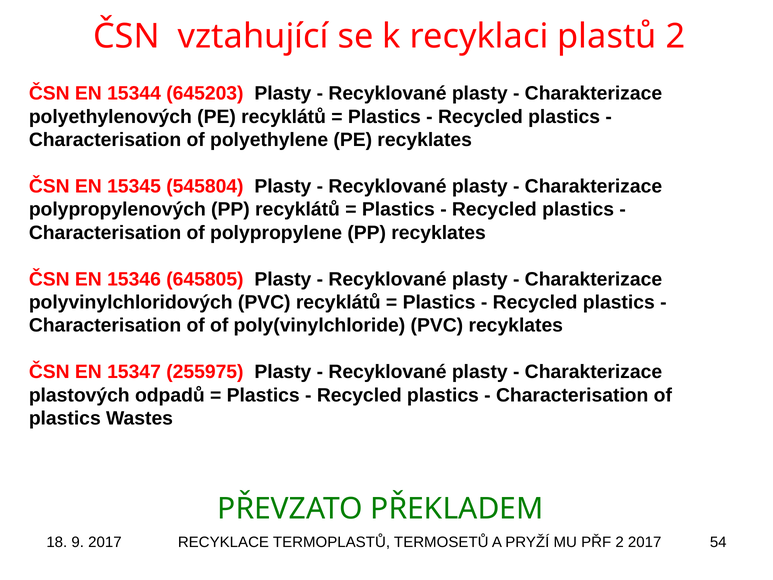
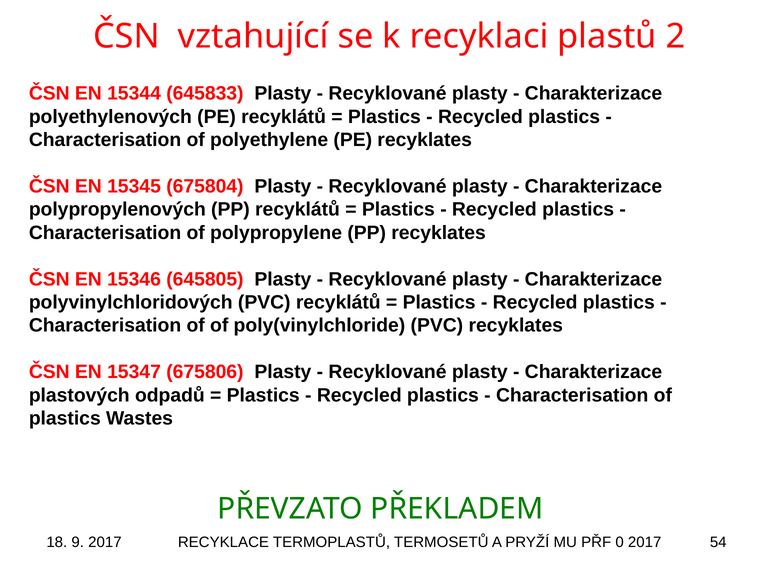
645203: 645203 -> 645833
545804: 545804 -> 675804
255975: 255975 -> 675806
PŘF 2: 2 -> 0
